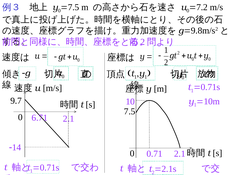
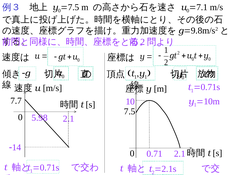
7.2: 7.2 -> 7.1
9.7: 9.7 -> 7.7
6.71: 6.71 -> 5.98
